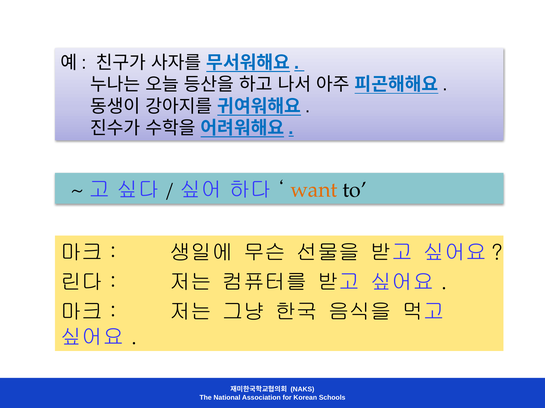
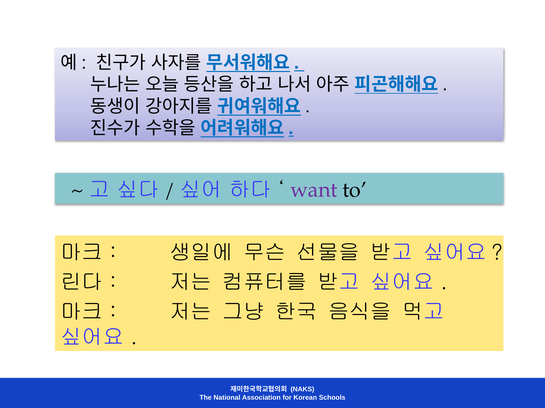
want colour: orange -> purple
